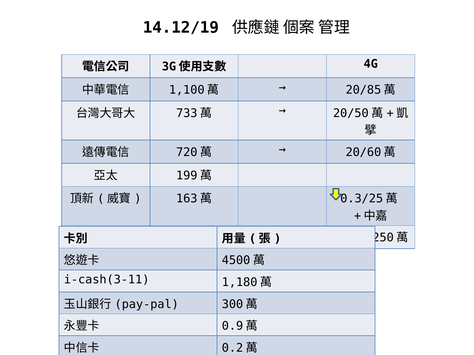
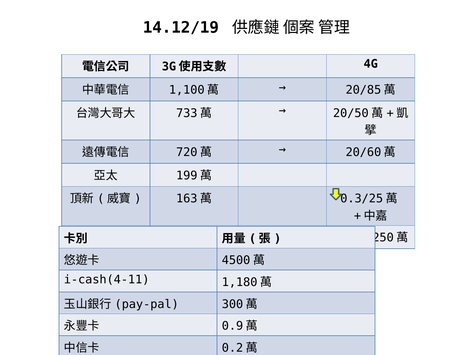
i-cash(3-11: i-cash(3-11 -> i-cash(4-11
